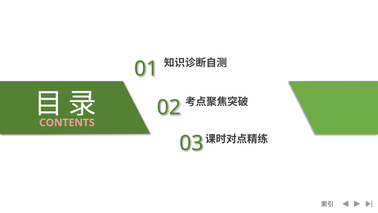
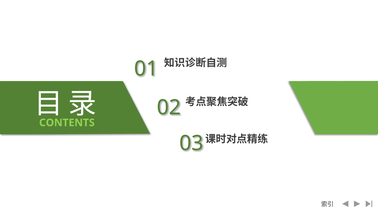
CONTENTS colour: pink -> light green
